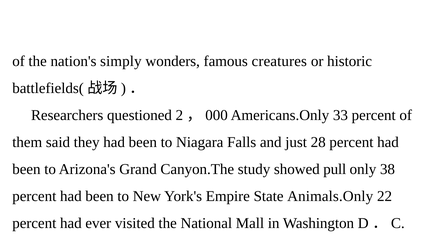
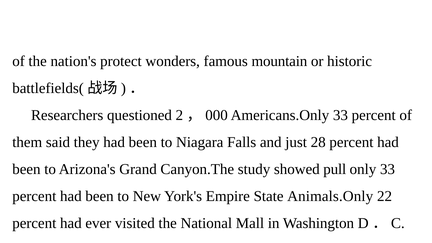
simply: simply -> protect
creatures: creatures -> mountain
only 38: 38 -> 33
